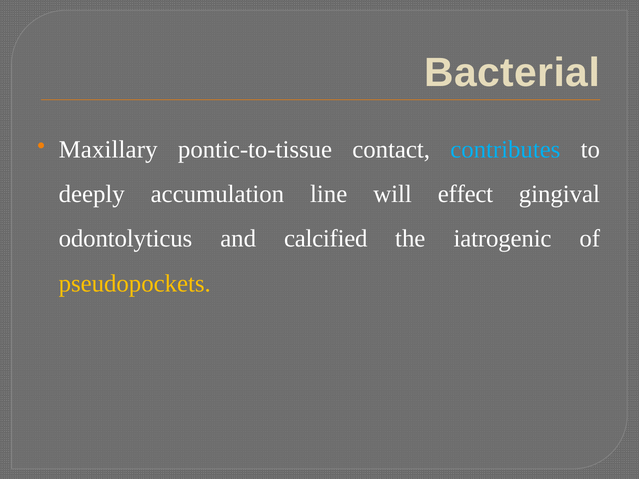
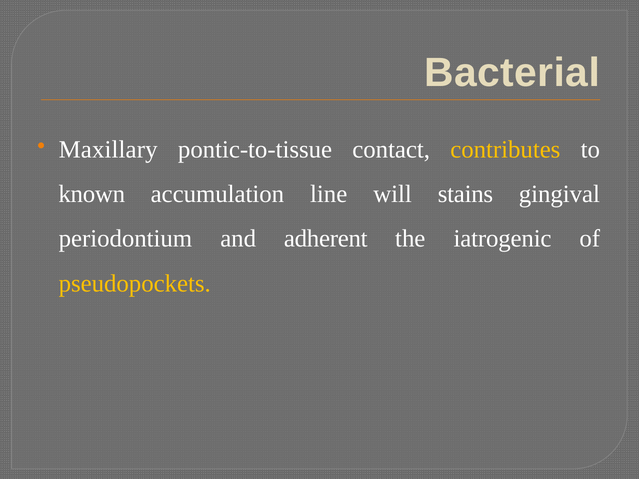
contributes colour: light blue -> yellow
deeply: deeply -> known
effect: effect -> stains
odontolyticus: odontolyticus -> periodontium
calcified: calcified -> adherent
